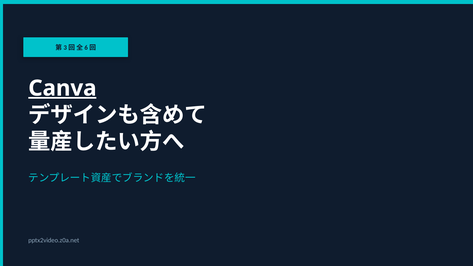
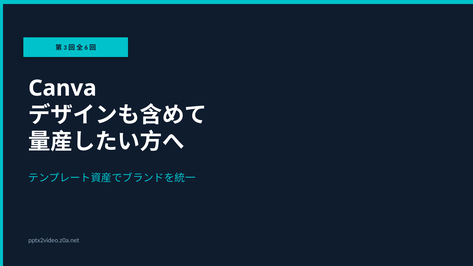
Canva underline: present -> none
